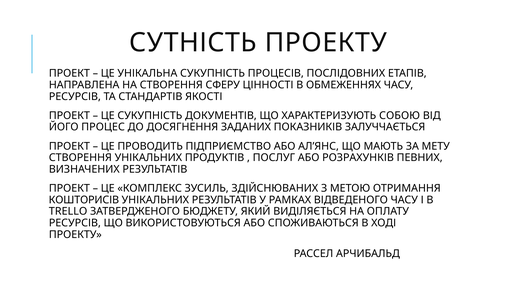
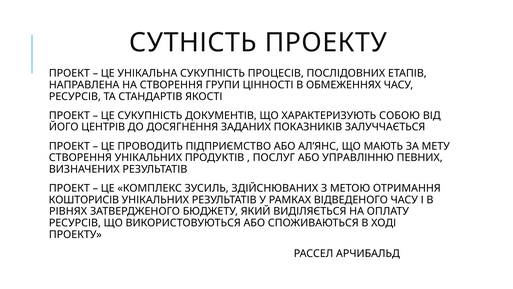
СФЕРУ: СФЕРУ -> ГРУПИ
ПРОЦЕС: ПРОЦЕС -> ЦЕНТРІВ
РОЗРАХУНКІВ: РОЗРАХУНКІВ -> УПРАВЛІННЮ
TRELLO: TRELLO -> РІВНЯХ
